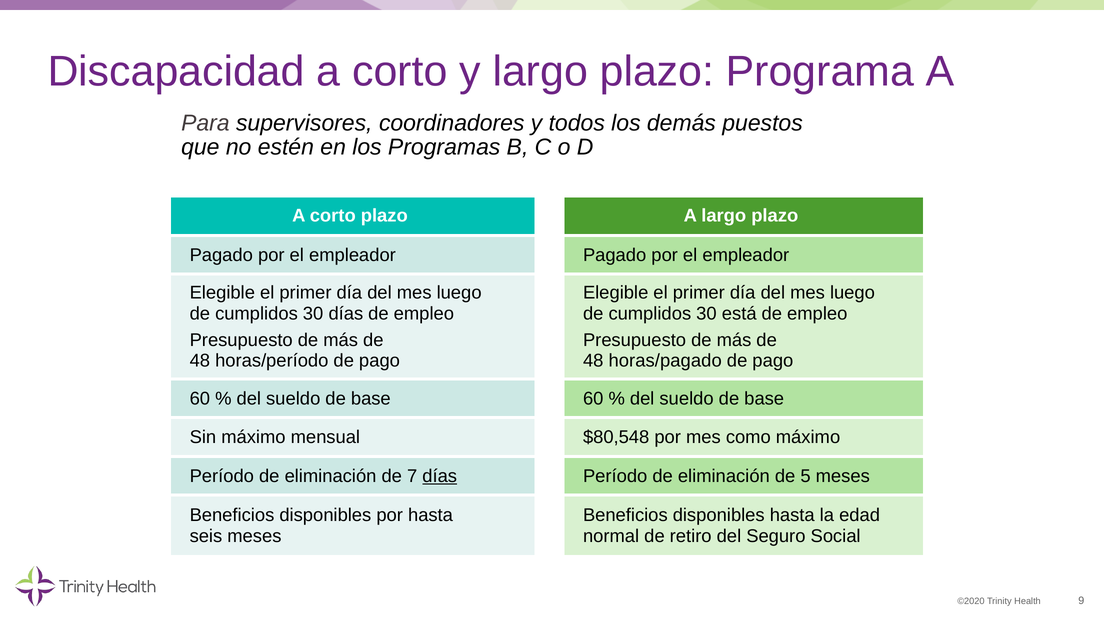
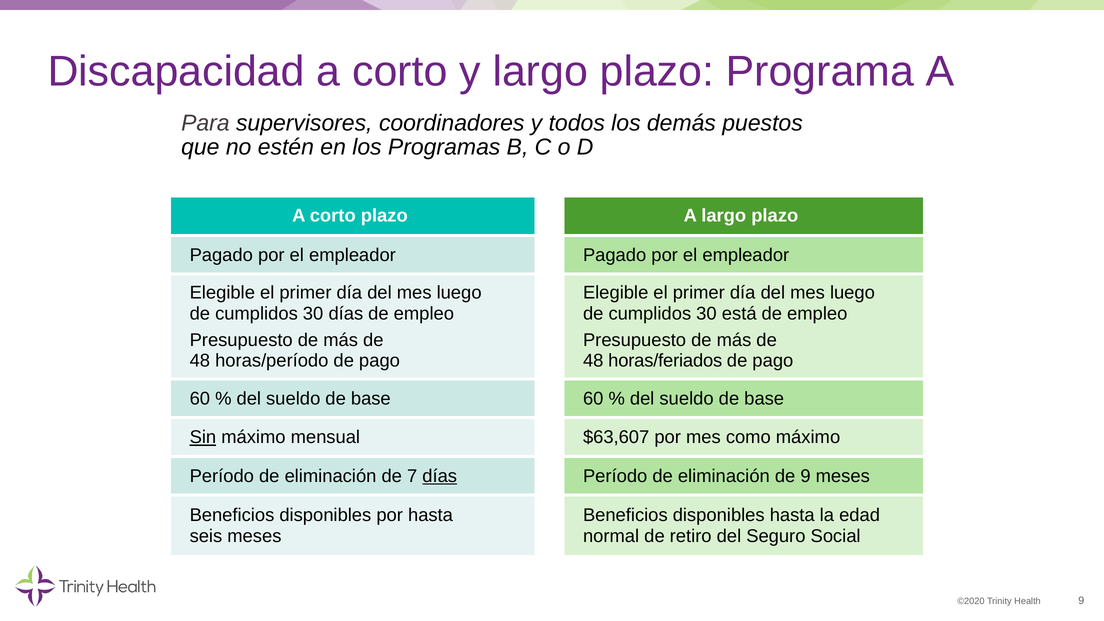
horas/pagado: horas/pagado -> horas/feriados
Sin underline: none -> present
$80,548: $80,548 -> $63,607
de 5: 5 -> 9
